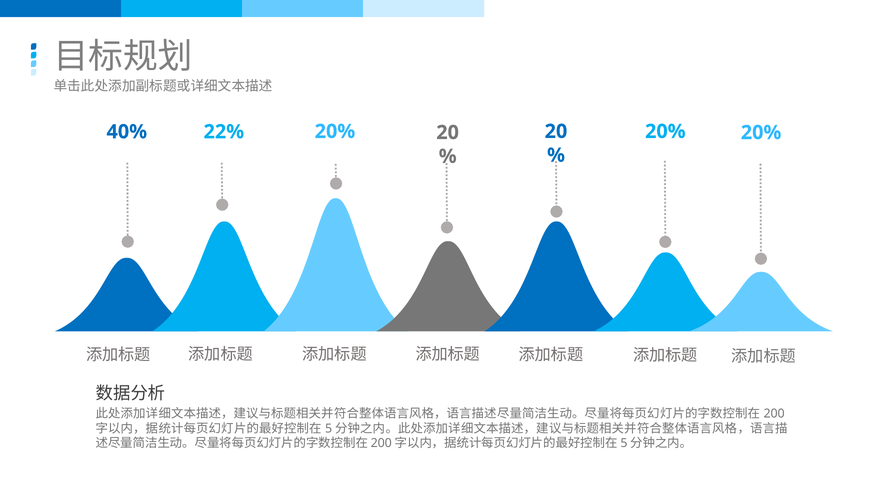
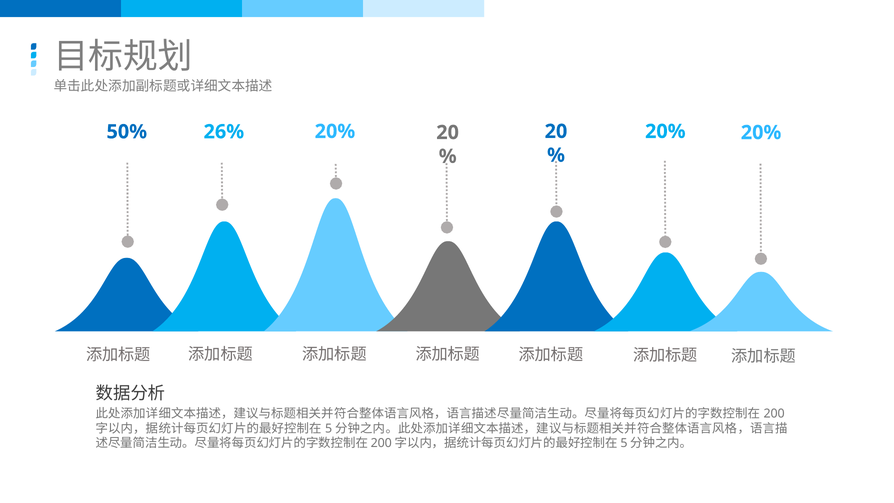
40%: 40% -> 50%
22%: 22% -> 26%
